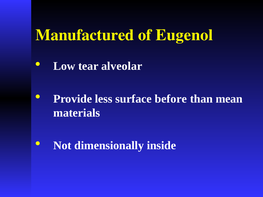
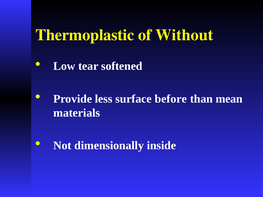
Manufactured: Manufactured -> Thermoplastic
Eugenol: Eugenol -> Without
alveolar: alveolar -> softened
